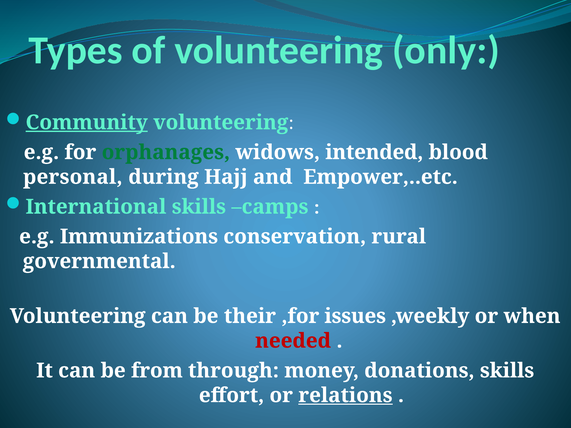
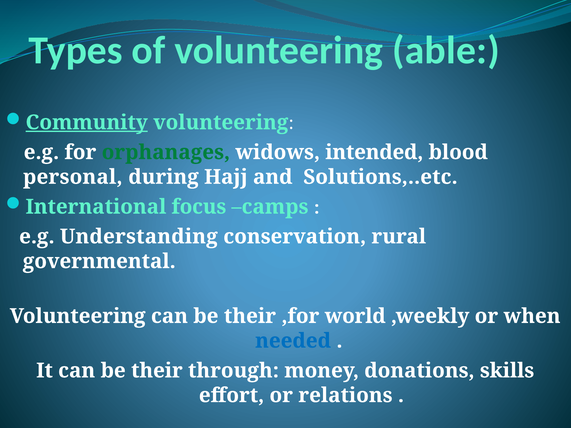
only: only -> able
Empower,..etc: Empower,..etc -> Solutions,..etc
International skills: skills -> focus
Immunizations: Immunizations -> Understanding
issues: issues -> world
needed colour: red -> blue
It can be from: from -> their
relations underline: present -> none
